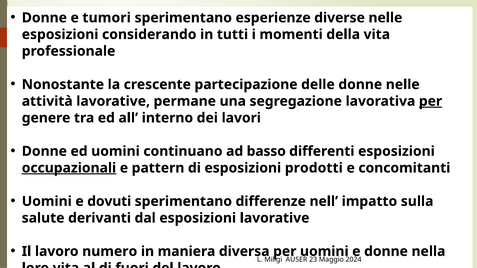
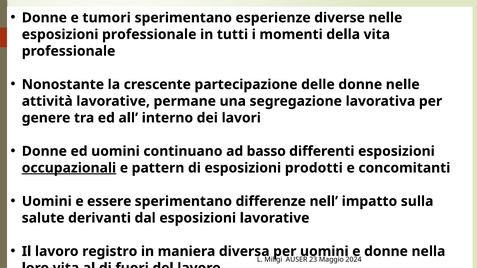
esposizioni considerando: considerando -> professionale
per at (431, 101) underline: present -> none
dovuti: dovuti -> essere
numero: numero -> registro
